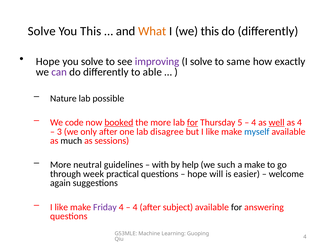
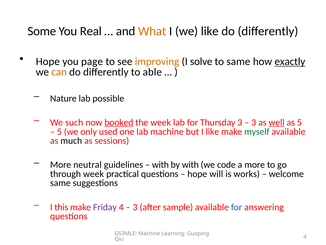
Solve at (42, 31): Solve -> Some
You This: This -> Real
we this: this -> like
you solve: solve -> page
improving colour: purple -> orange
exactly underline: none -> present
can colour: purple -> orange
code: code -> such
the more: more -> week
for at (193, 122) underline: present -> none
Thursday 5: 5 -> 3
4 at (254, 122): 4 -> 3
as 4: 4 -> 5
3 at (59, 131): 3 -> 5
only after: after -> used
lab disagree: disagree -> machine
myself colour: blue -> green
by help: help -> with
such: such -> code
a make: make -> more
easier: easier -> works
again at (60, 183): again -> same
like at (61, 207): like -> this
4 at (135, 207): 4 -> 3
subject: subject -> sample
for at (237, 207) colour: black -> blue
